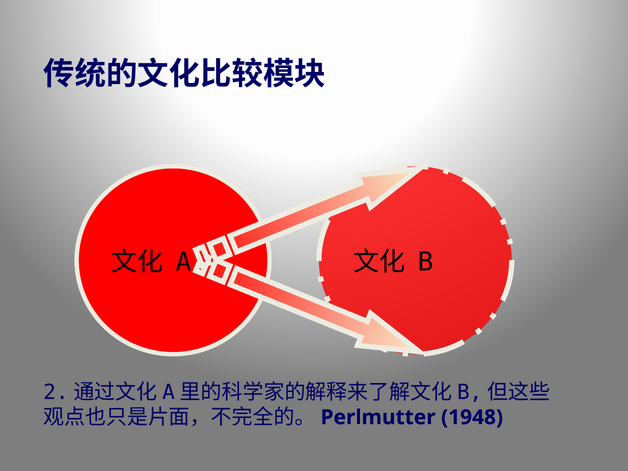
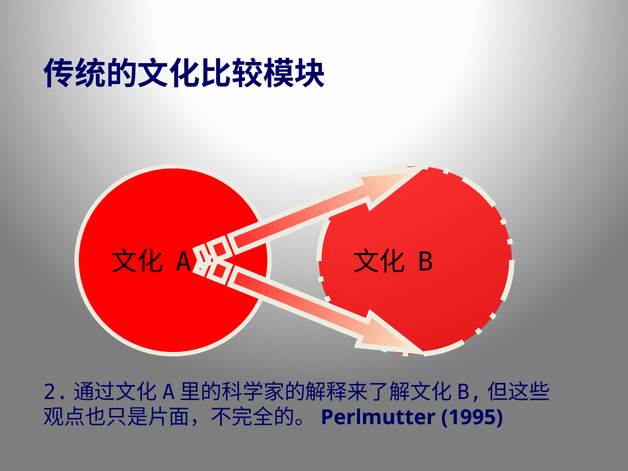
1948: 1948 -> 1995
